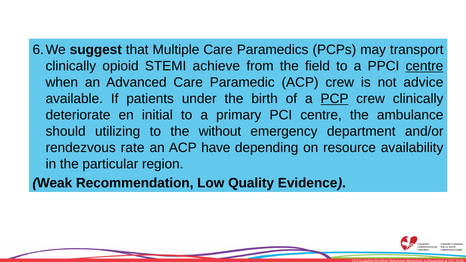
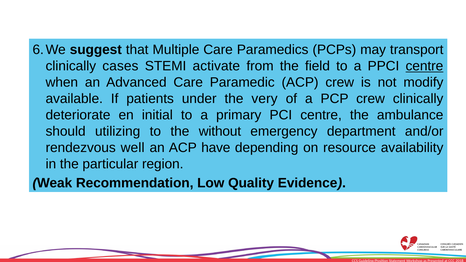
opioid: opioid -> cases
achieve: achieve -> activate
advice: advice -> modify
birth: birth -> very
PCP underline: present -> none
rate: rate -> well
